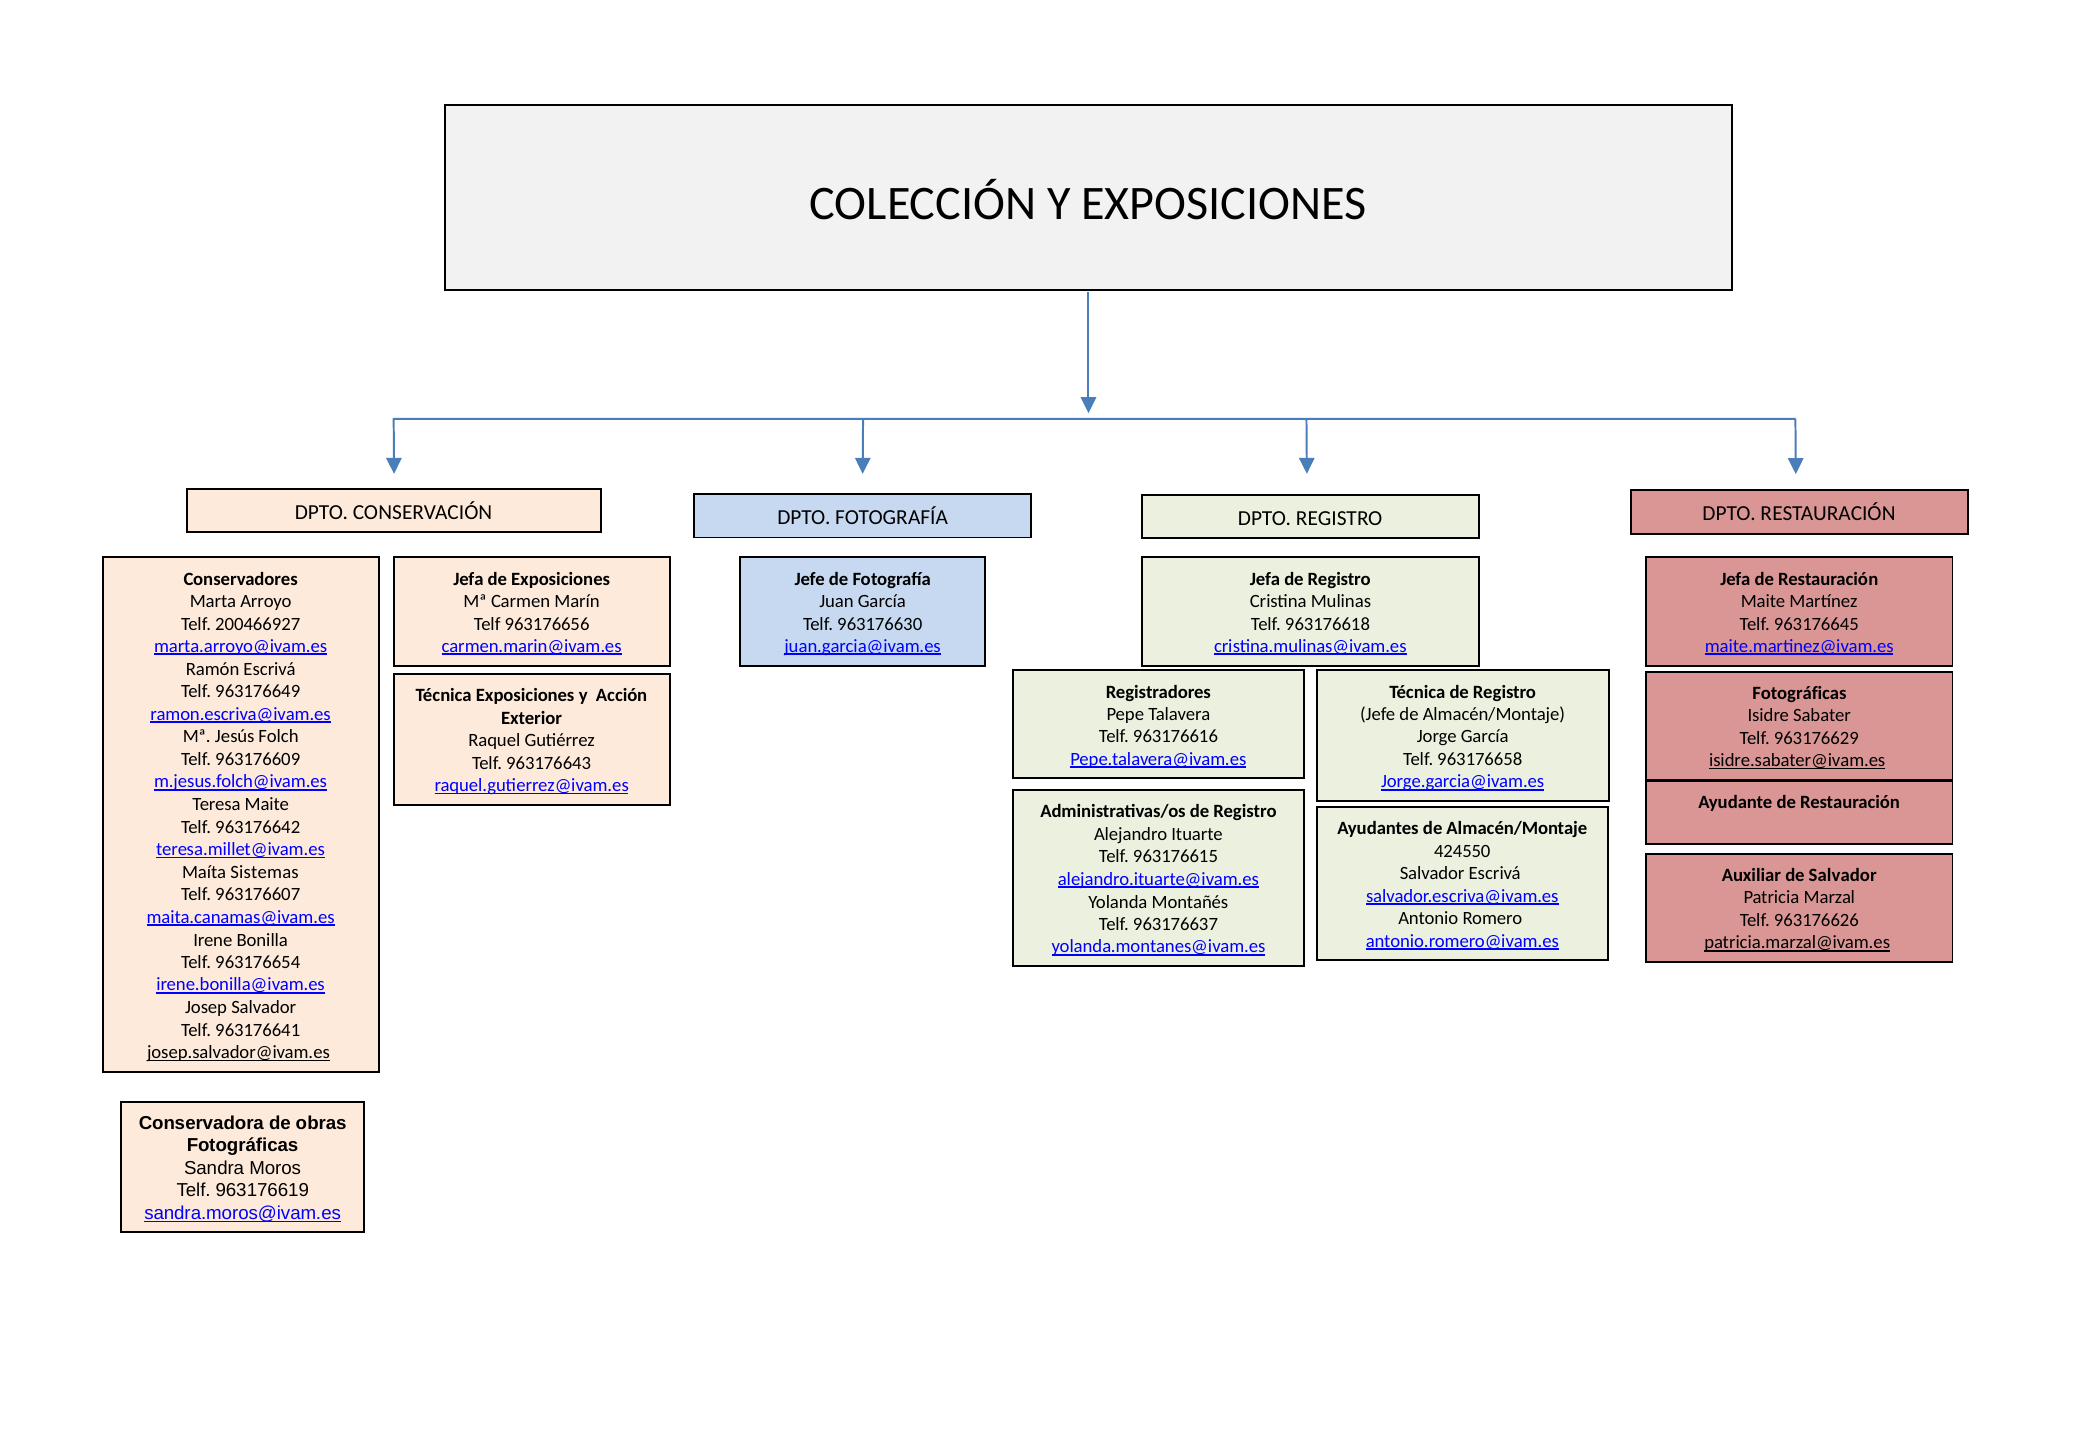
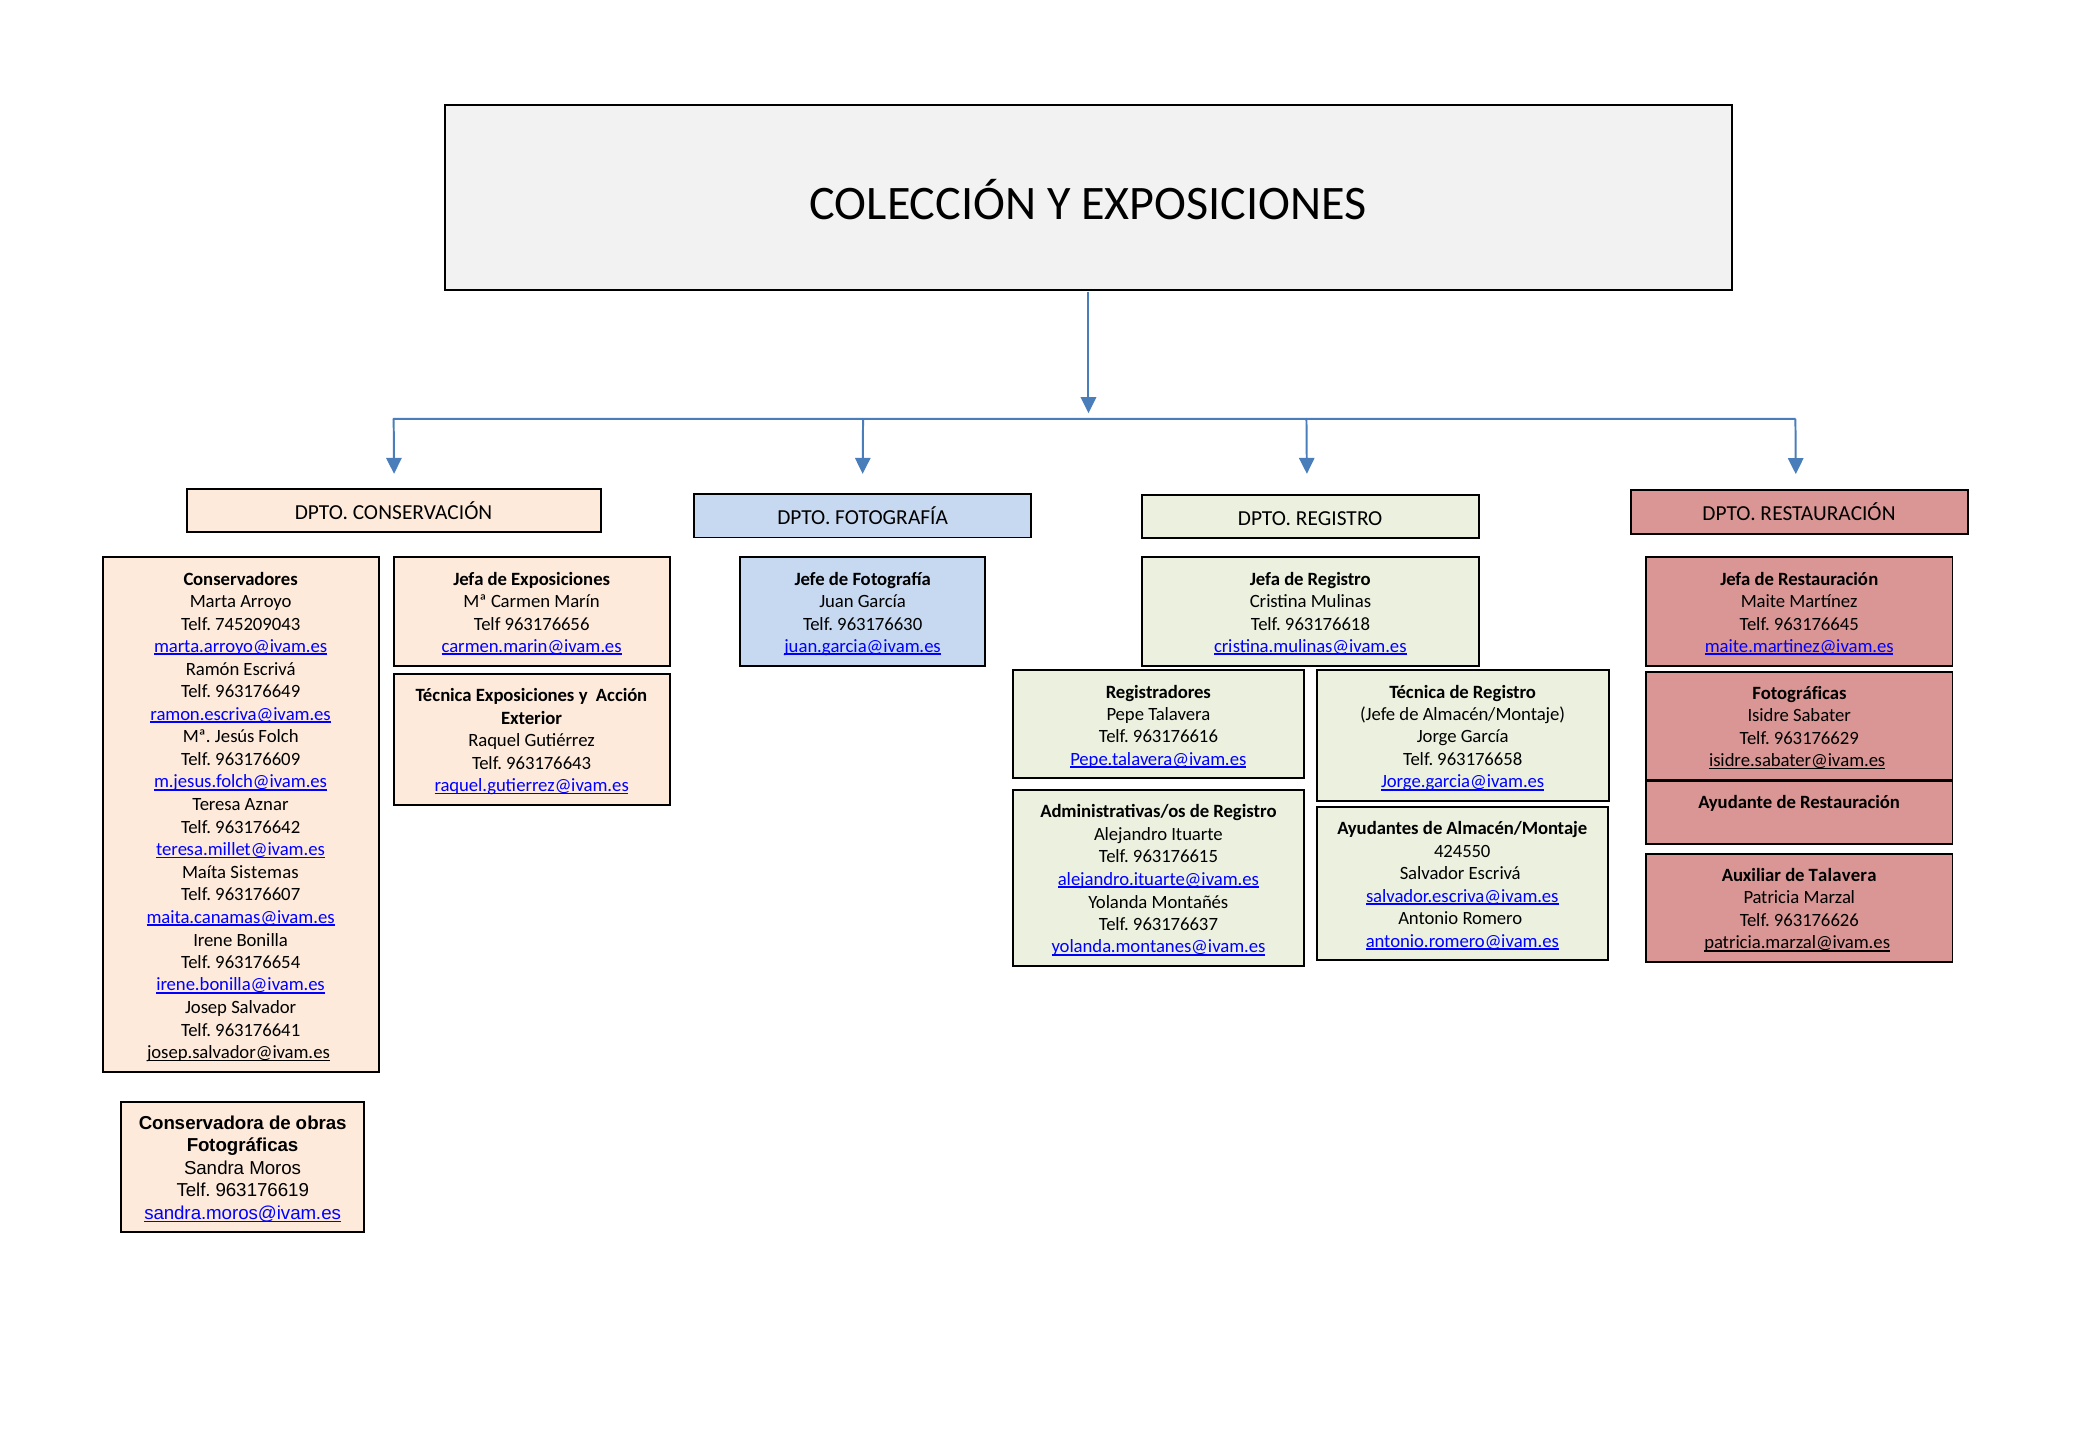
200466927: 200466927 -> 745209043
Teresa Maite: Maite -> Aznar
de Salvador: Salvador -> Talavera
